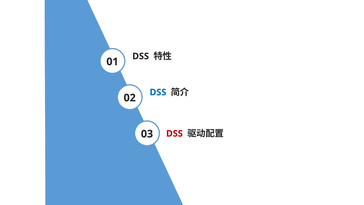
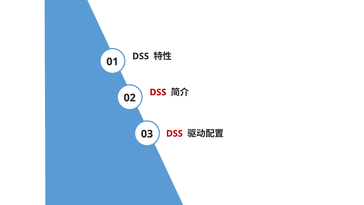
DSS at (158, 92) colour: blue -> red
